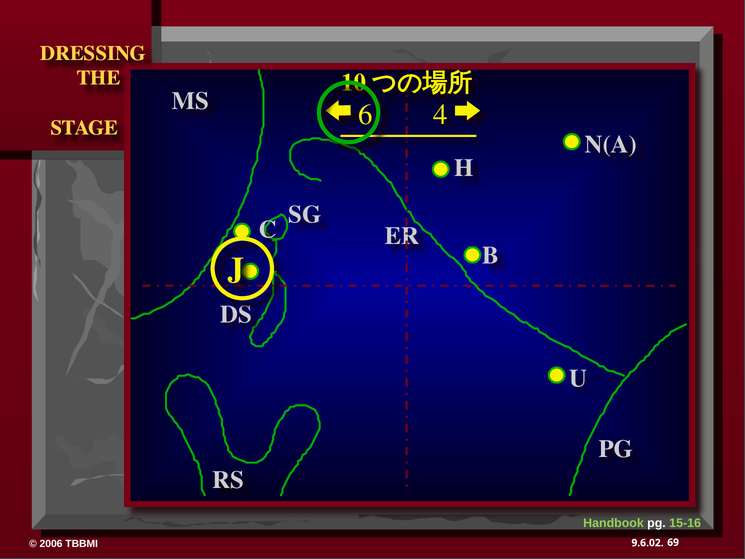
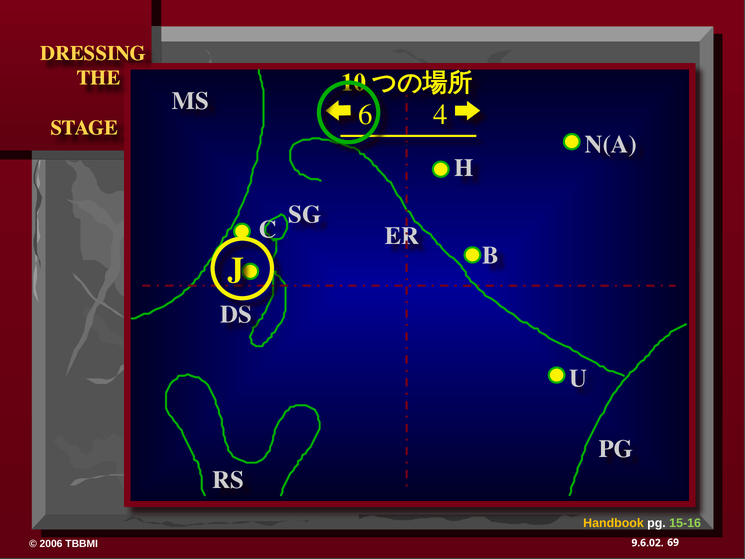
Handbook colour: light green -> yellow
